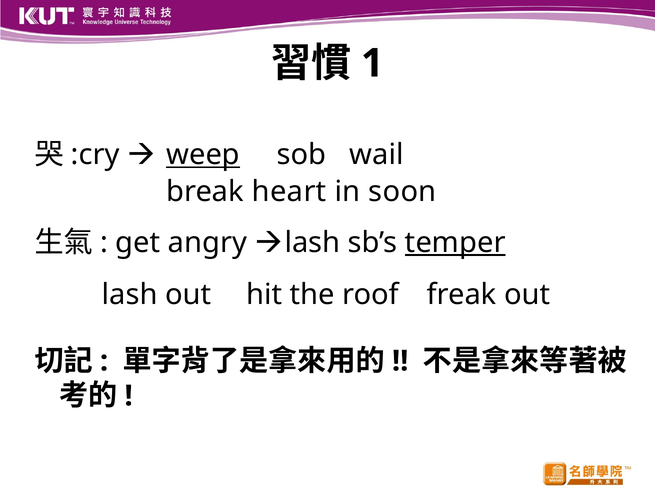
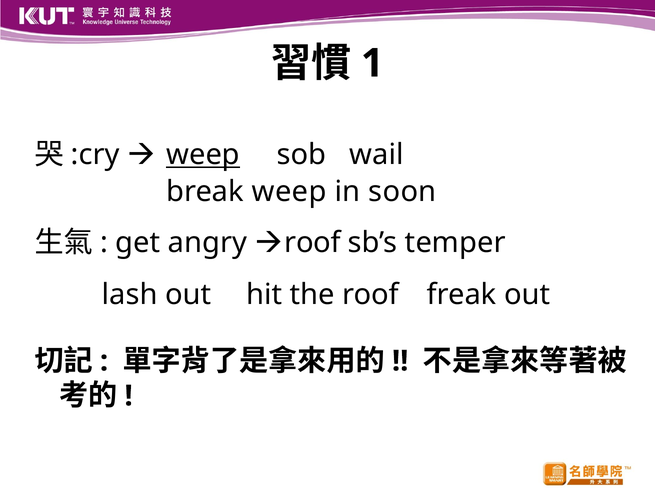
break heart: heart -> weep
lash at (313, 243): lash -> roof
temper underline: present -> none
